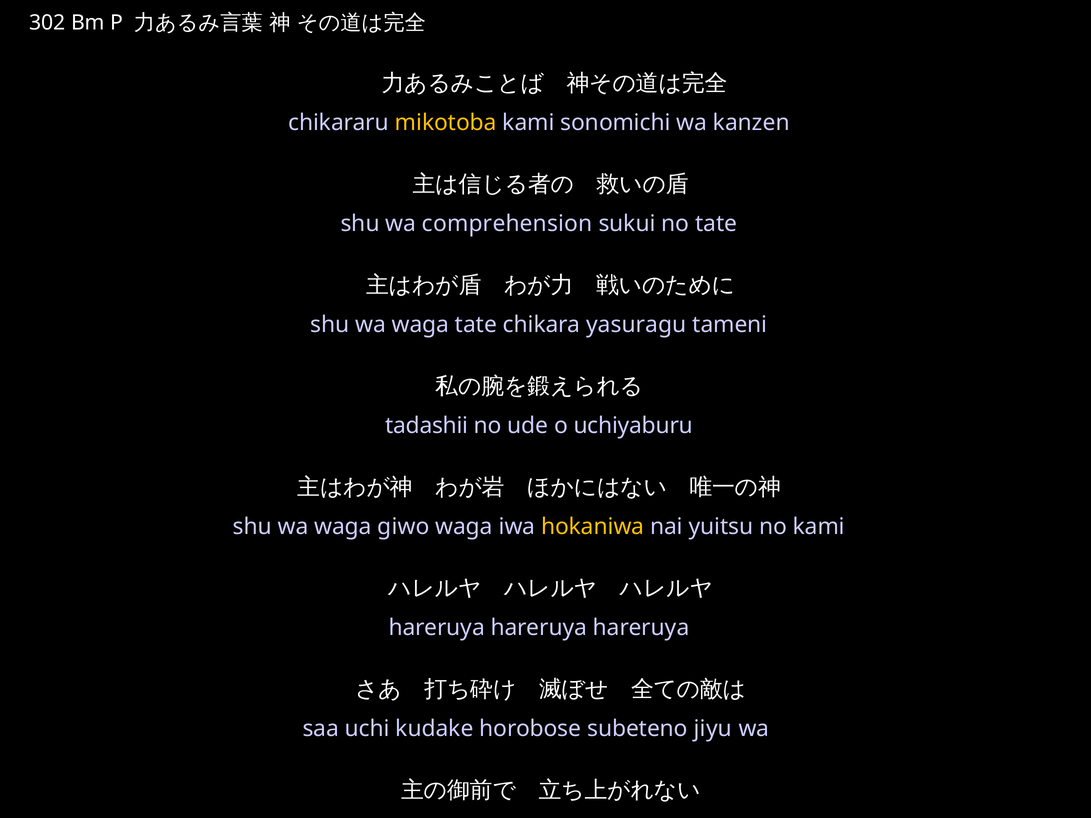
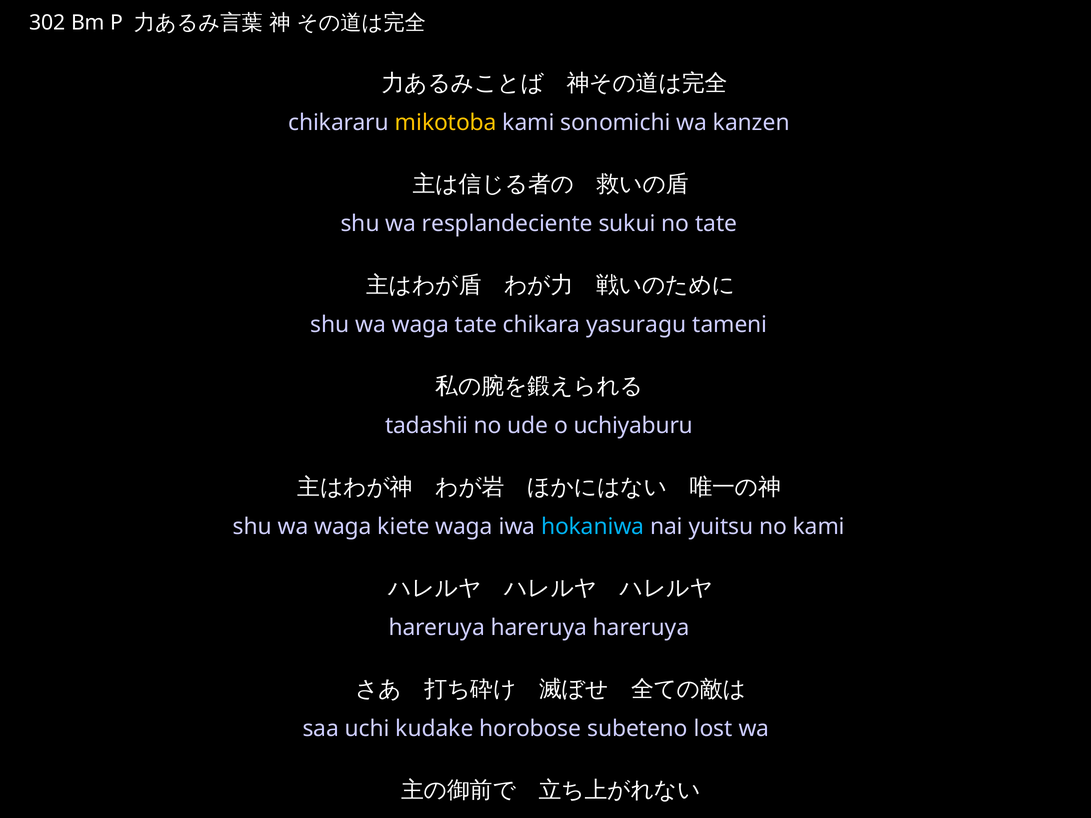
comprehension: comprehension -> resplandeciente
giwo: giwo -> kiete
hokaniwa colour: yellow -> light blue
jiyu: jiyu -> lost
